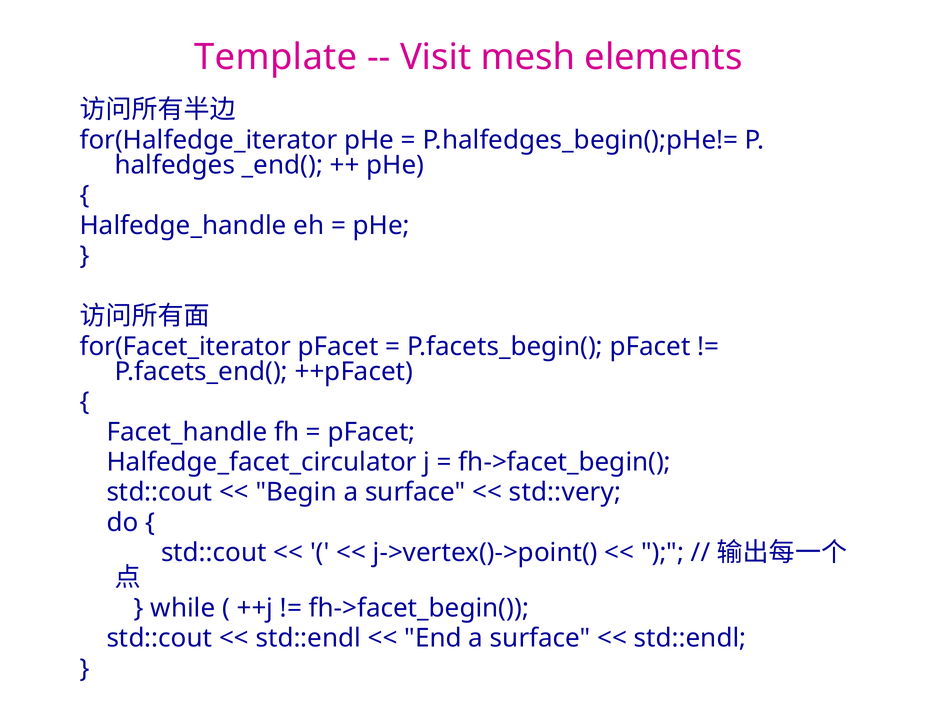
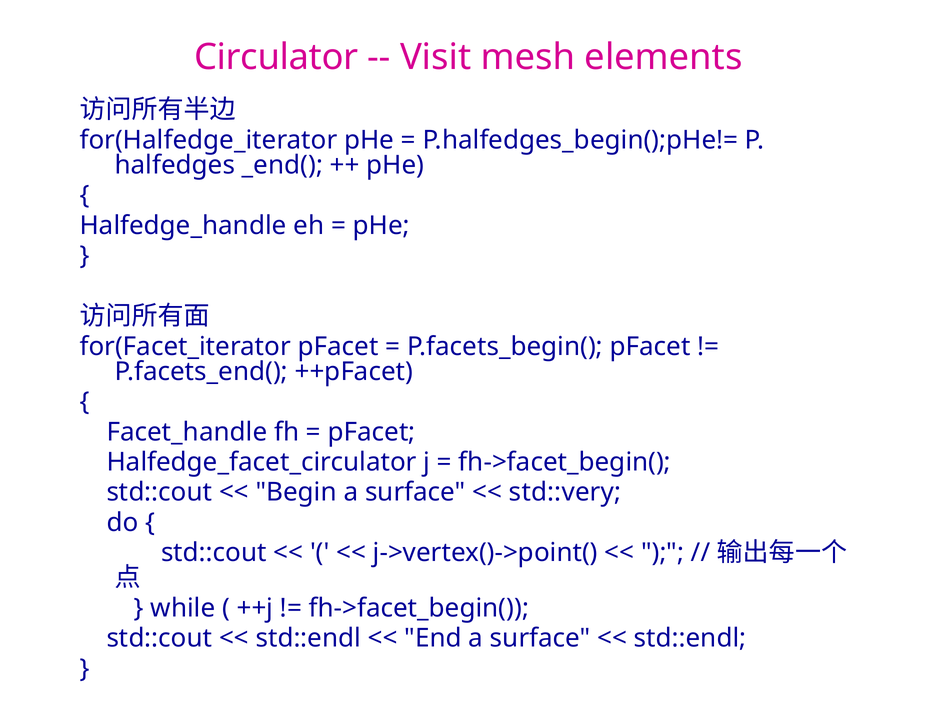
Template: Template -> Circulator
